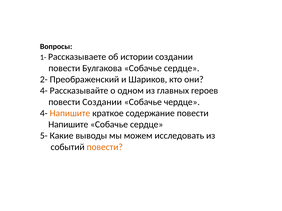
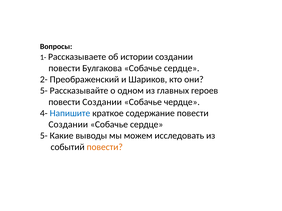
4- at (44, 91): 4- -> 5-
Напишите at (70, 113) colour: orange -> blue
Напишите at (68, 125): Напишите -> Создании
